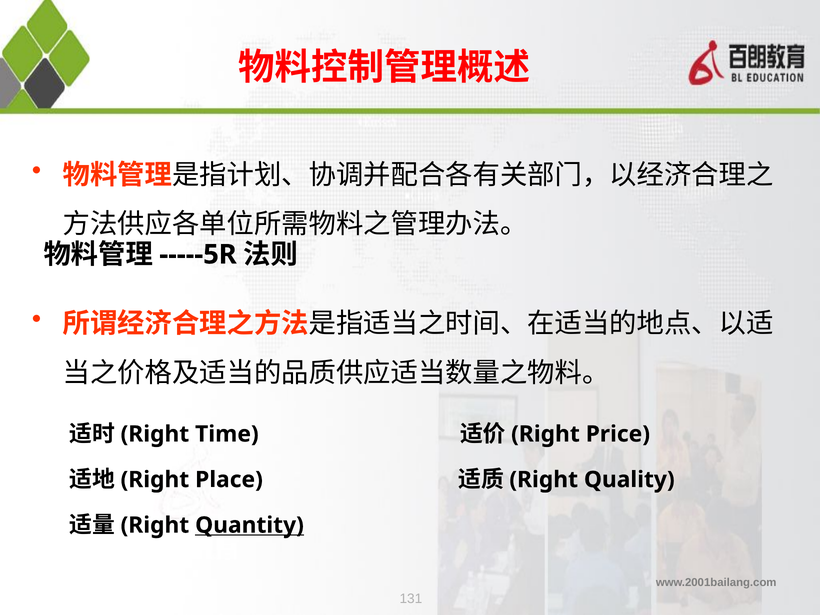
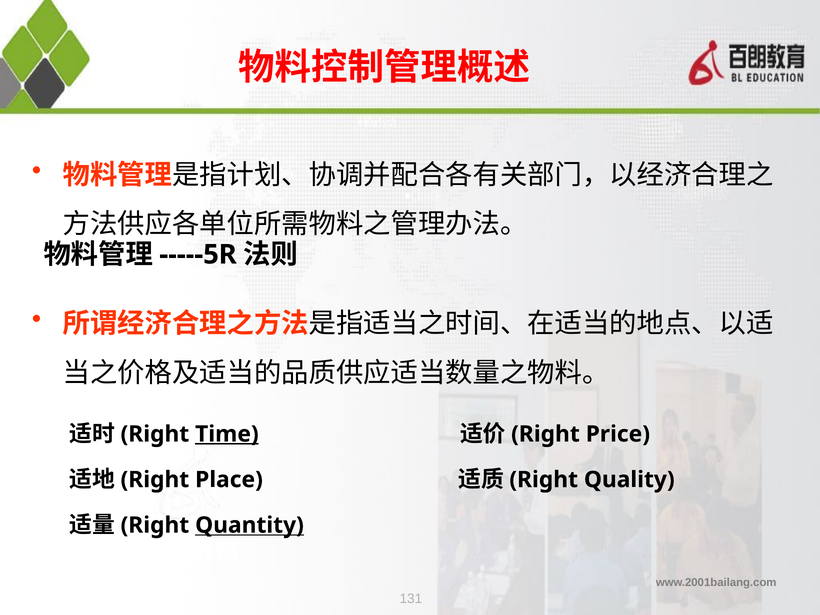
Time underline: none -> present
